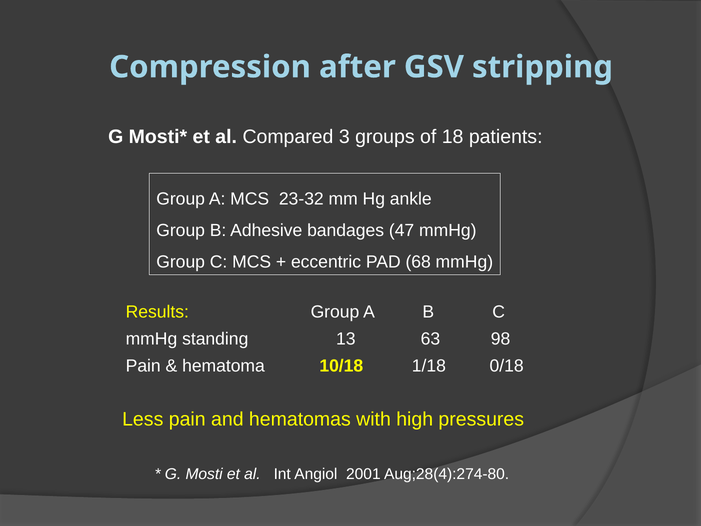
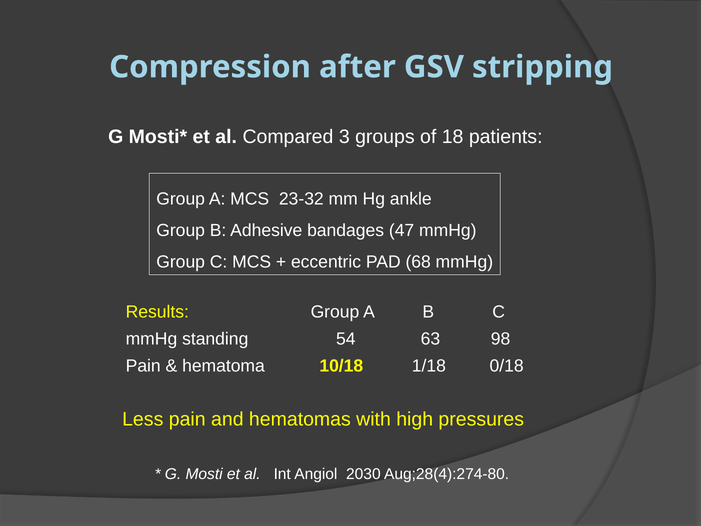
13: 13 -> 54
2001: 2001 -> 2030
